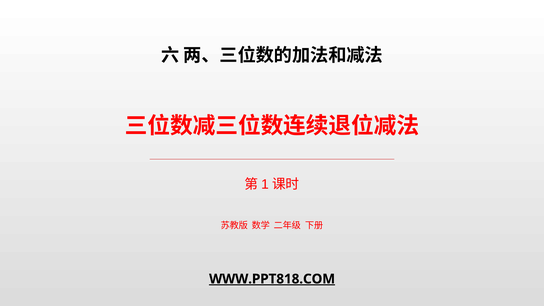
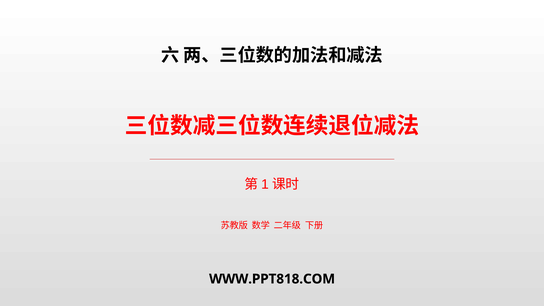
WWW.PPT818.COM underline: present -> none
